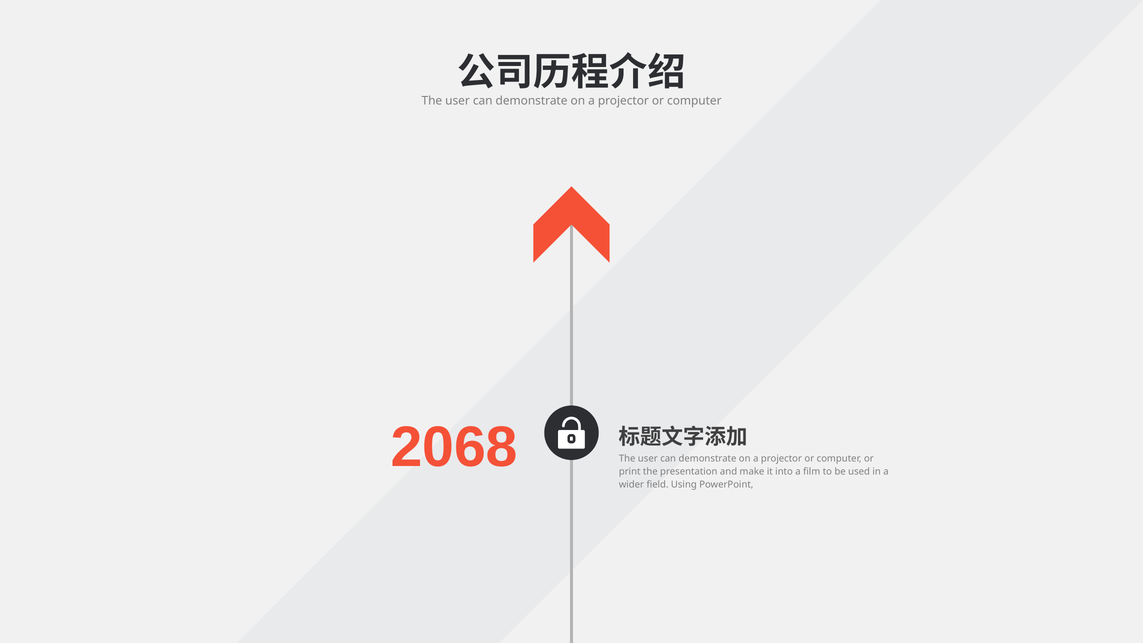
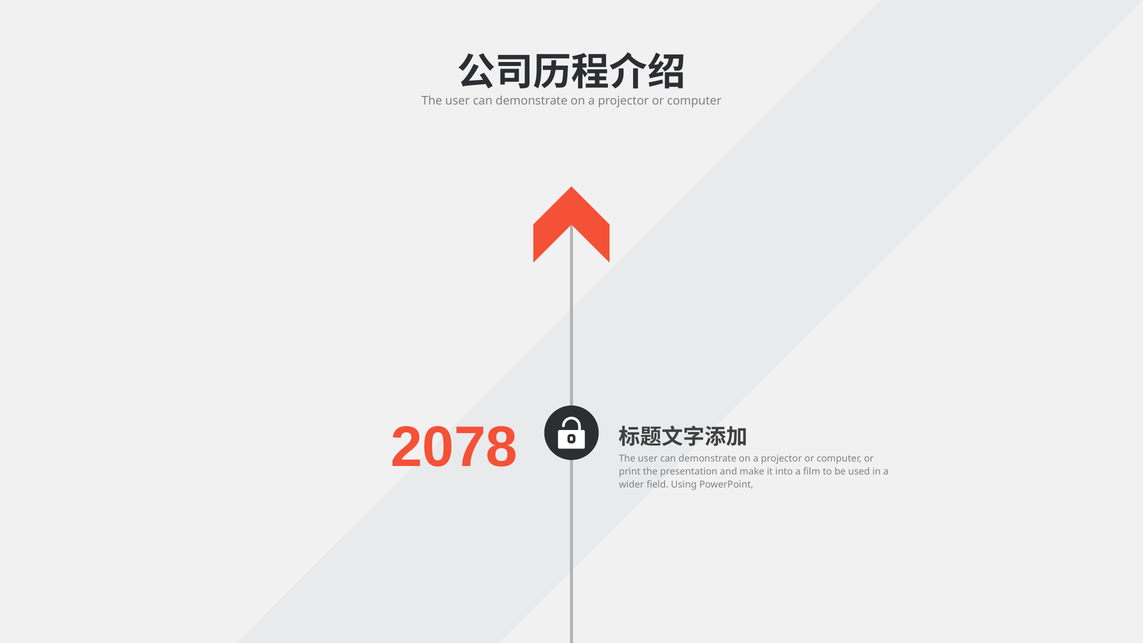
2068: 2068 -> 2078
